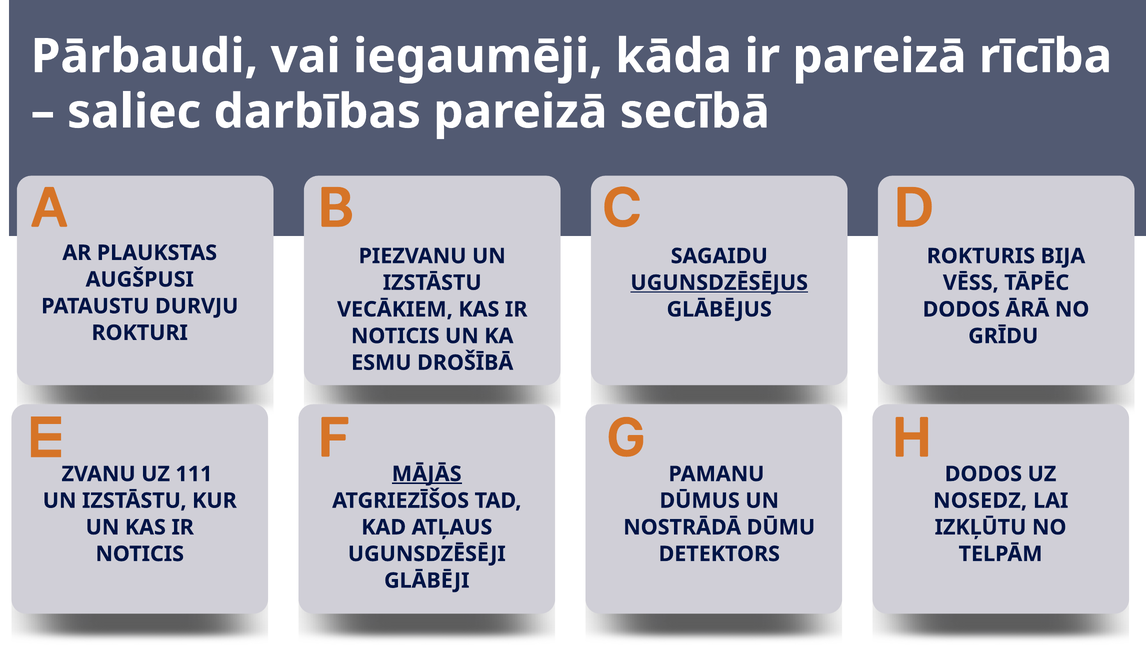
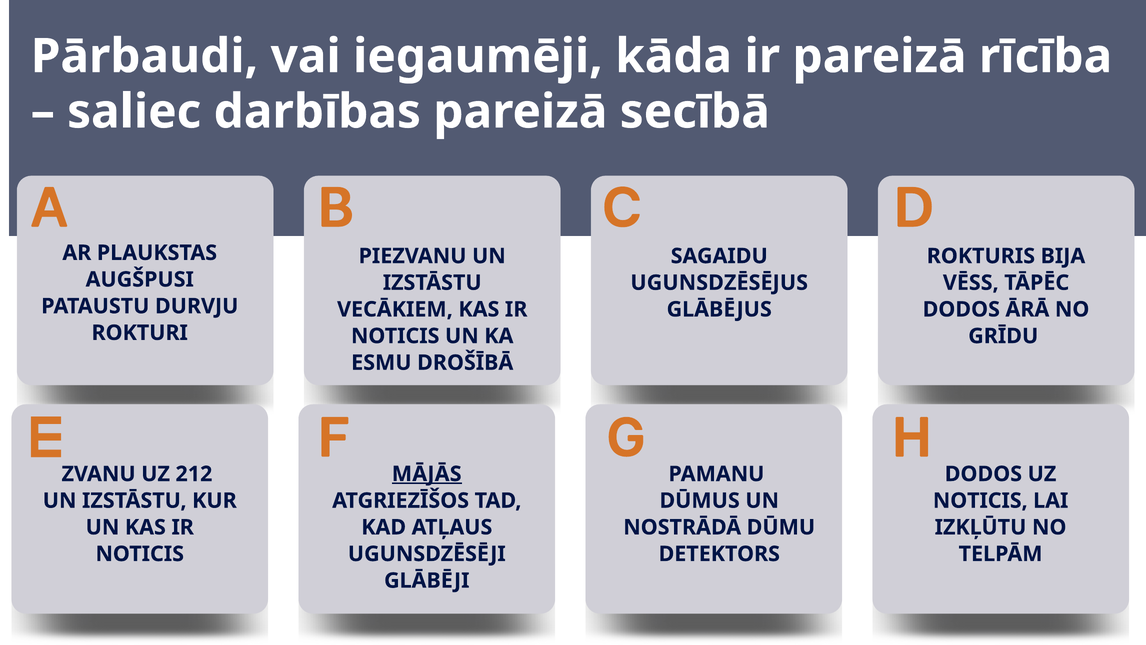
UGUNSDZĒSĒJUS underline: present -> none
111: 111 -> 212
NOSEDZ at (980, 500): NOSEDZ -> NOTICIS
